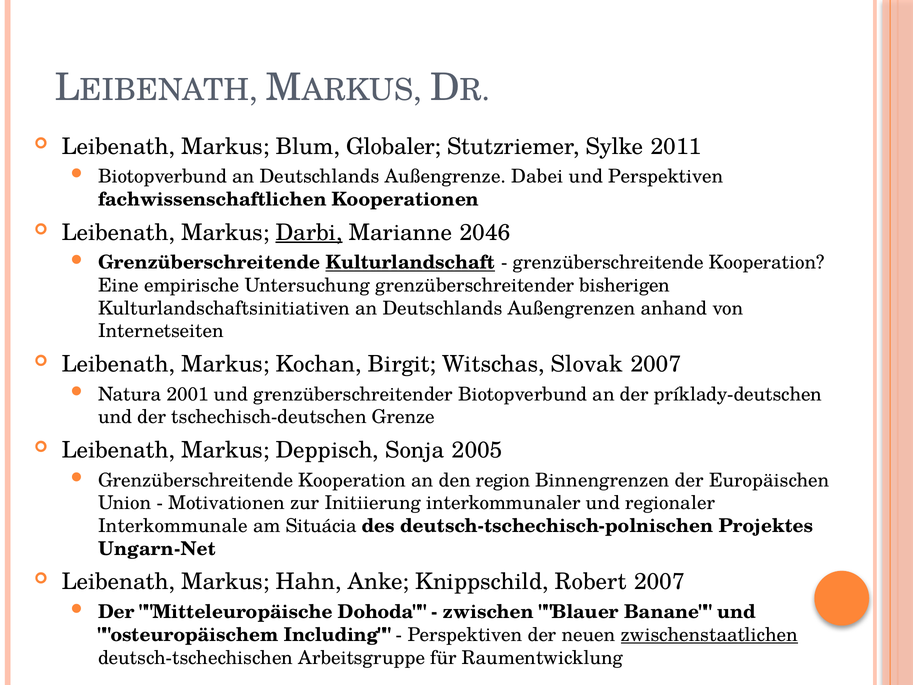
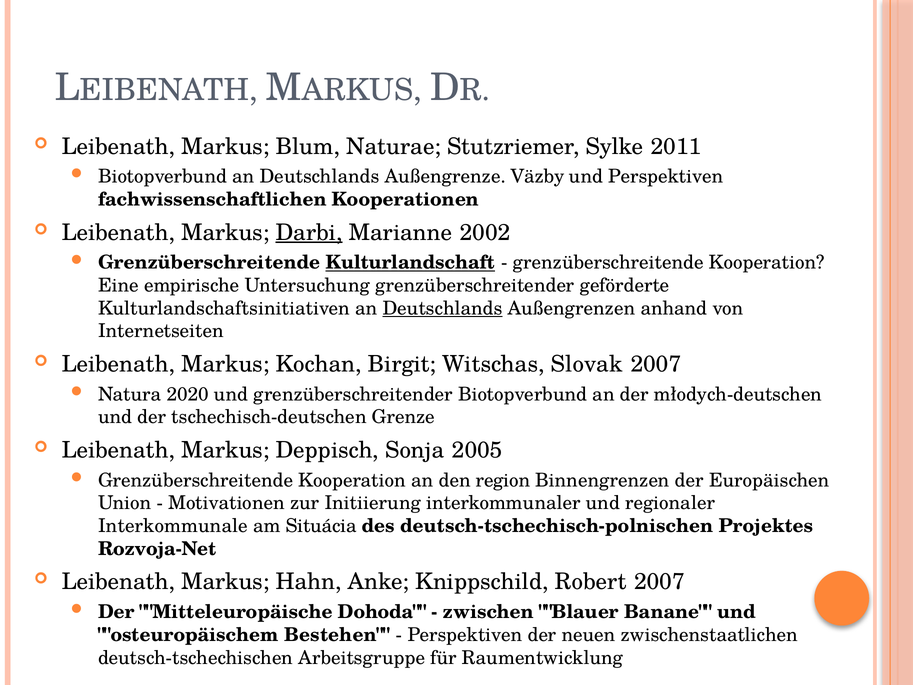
Globaler: Globaler -> Naturae
Dabei: Dabei -> Väzby
2046: 2046 -> 2002
bisherigen: bisherigen -> geförderte
Deutschlands at (443, 308) underline: none -> present
2001: 2001 -> 2020
príklady-deutschen: príklady-deutschen -> młodych-deutschen
Ungarn-Net: Ungarn-Net -> Rozvoja-Net
Including: Including -> Bestehen
zwischenstaatlichen underline: present -> none
